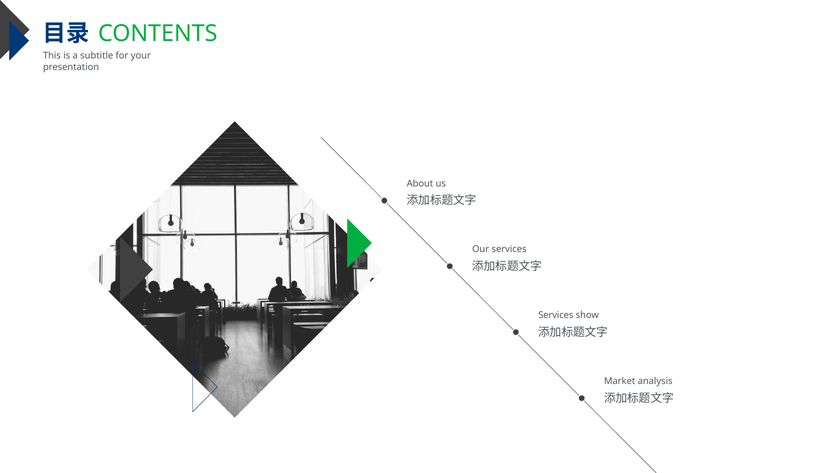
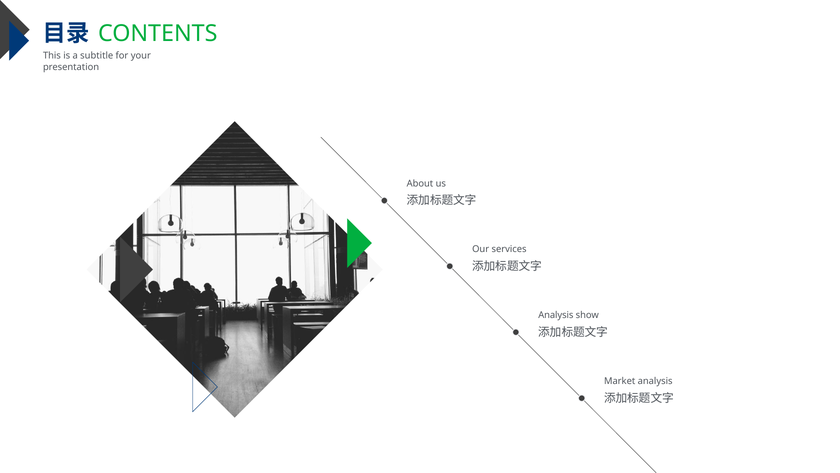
Services at (556, 315): Services -> Analysis
